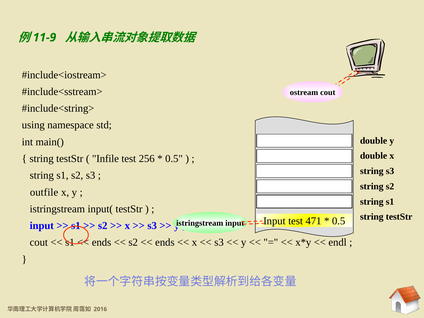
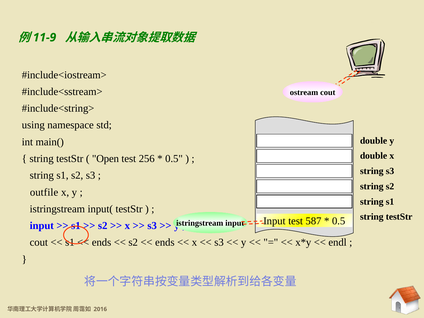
Infile: Infile -> Open
471: 471 -> 587
